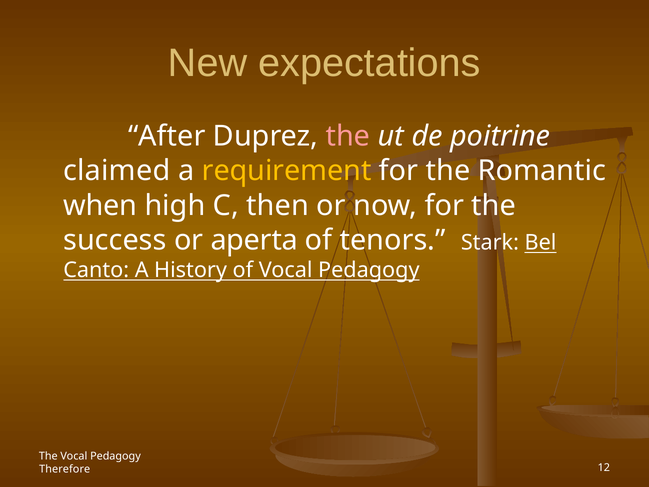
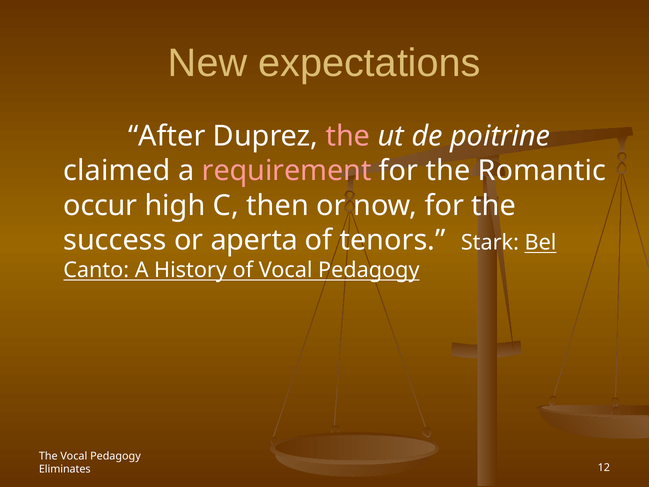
requirement colour: yellow -> pink
when: when -> occur
Therefore: Therefore -> Eliminates
